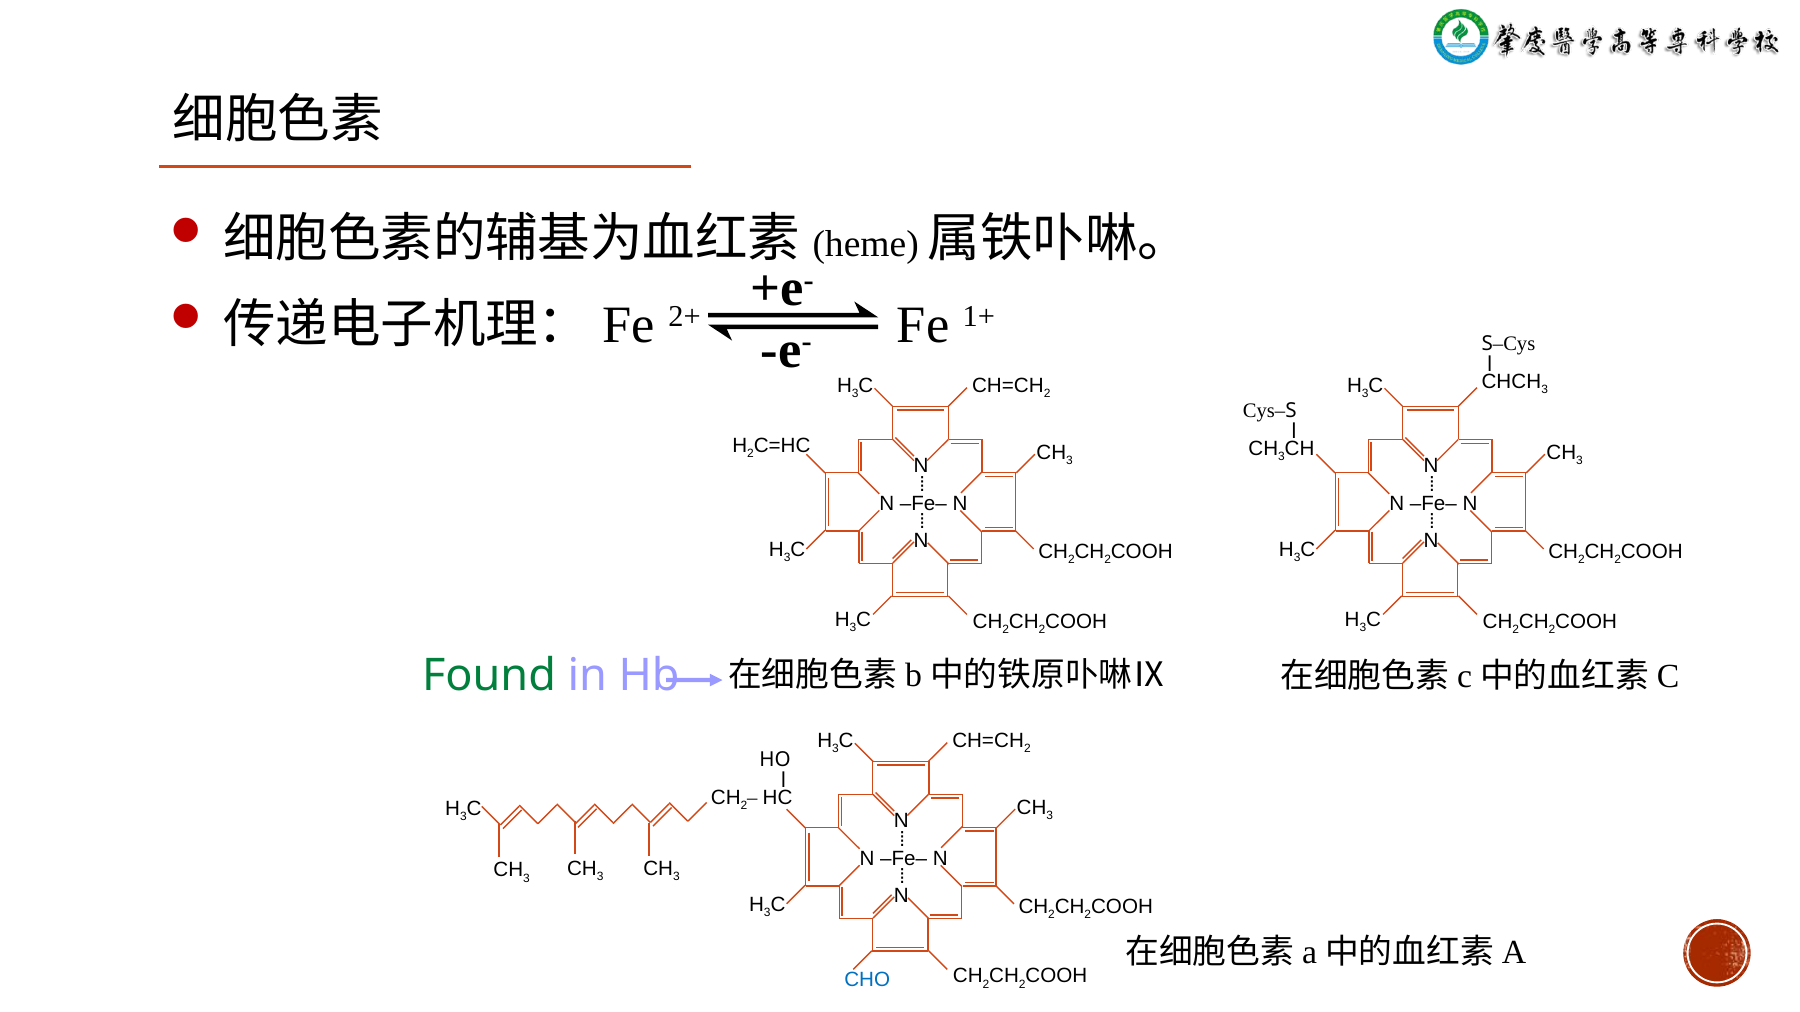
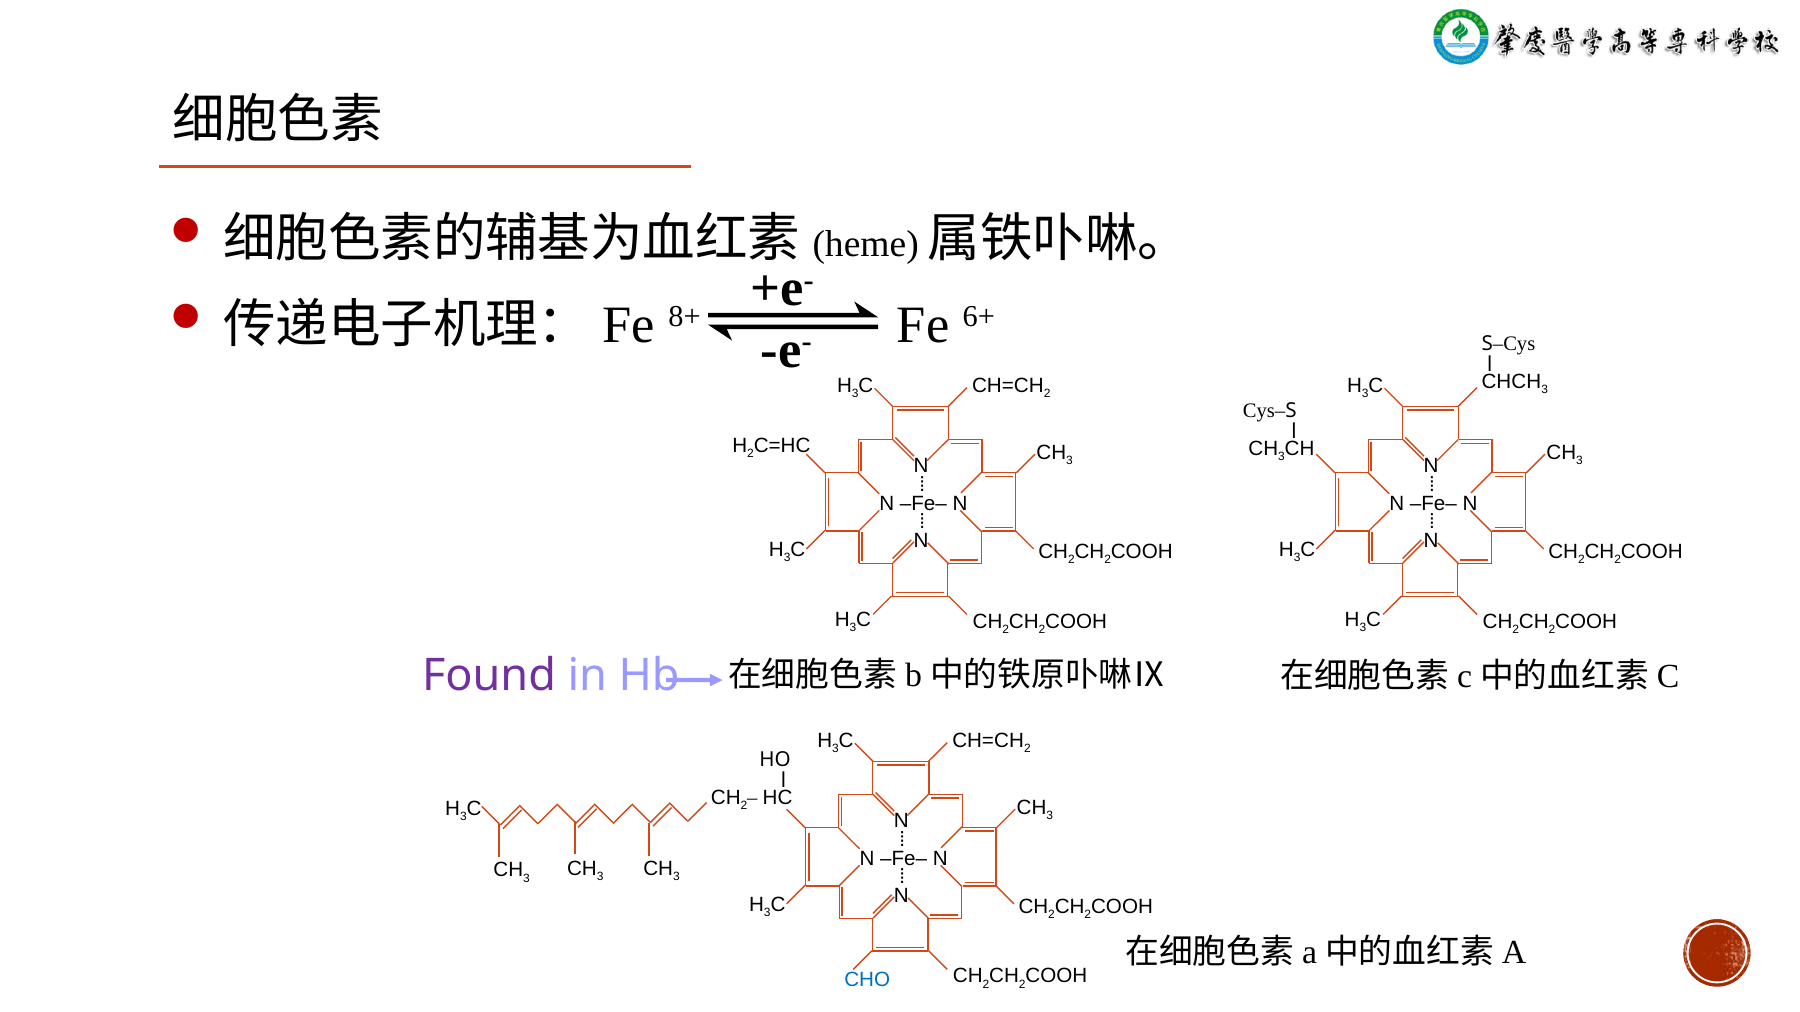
2+: 2+ -> 8+
1+: 1+ -> 6+
Found colour: green -> purple
